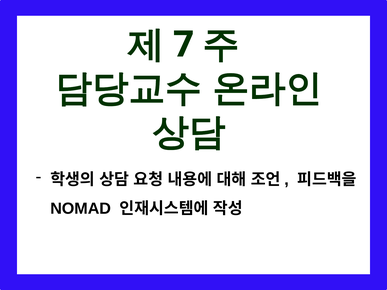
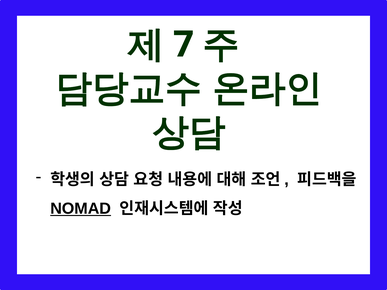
NOMAD underline: none -> present
